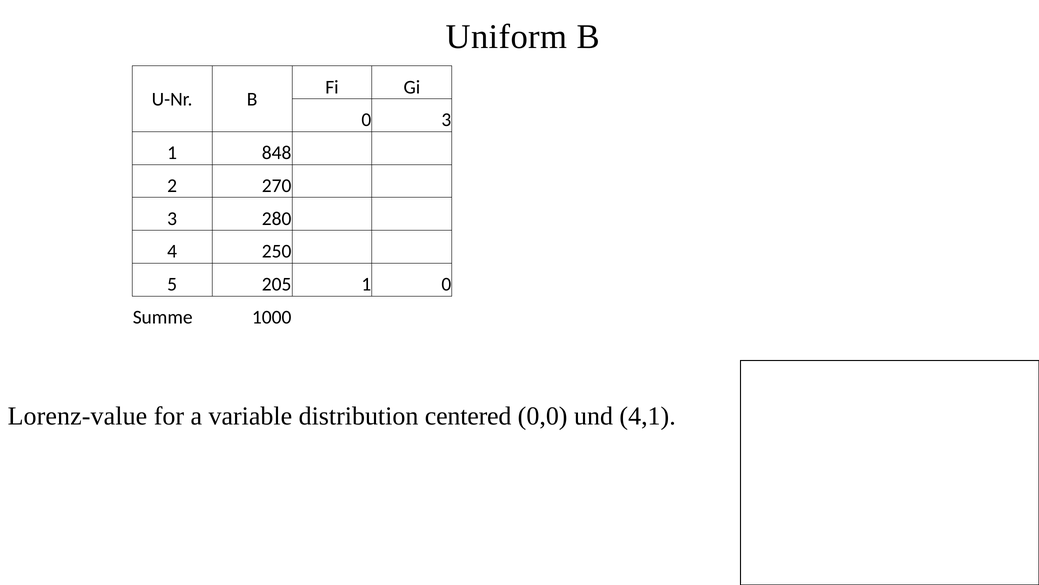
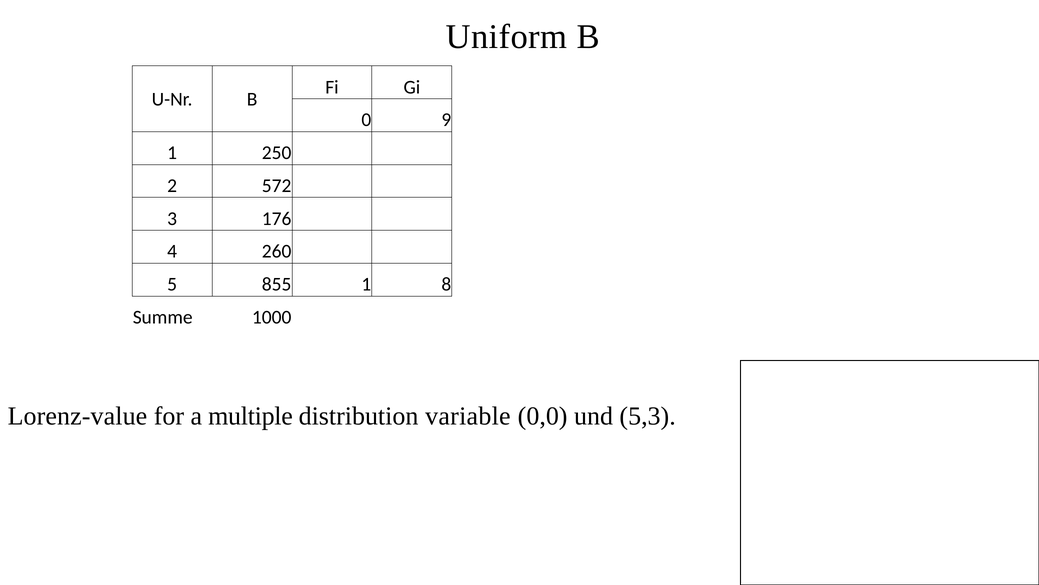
0 3: 3 -> 9
848: 848 -> 250
270: 270 -> 572
280: 280 -> 176
250: 250 -> 260
205: 205 -> 855
1 0: 0 -> 8
variable: variable -> multiple
centered: centered -> variable
4,1: 4,1 -> 5,3
